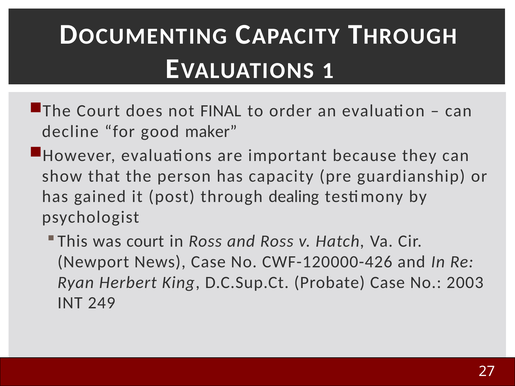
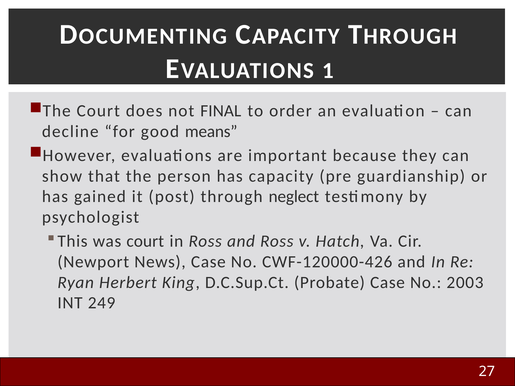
maker: maker -> means
dealing: dealing -> neglect
